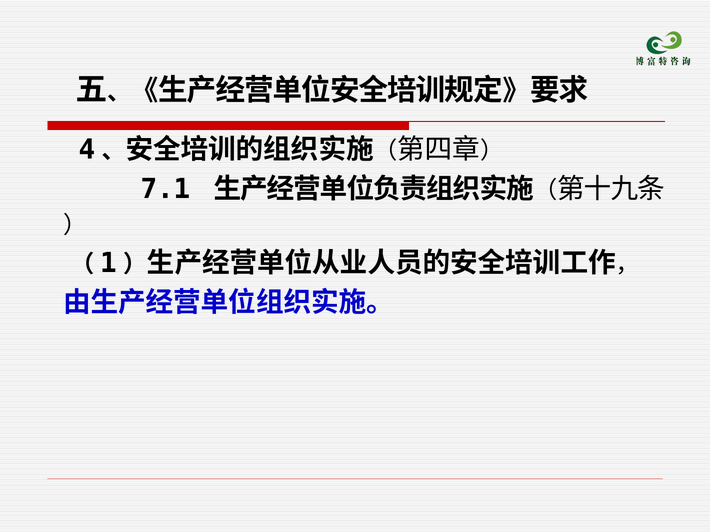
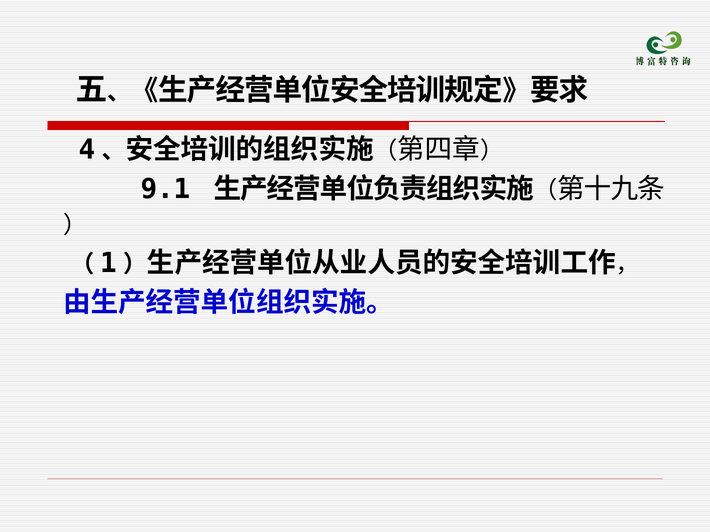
7.1: 7.1 -> 9.1
